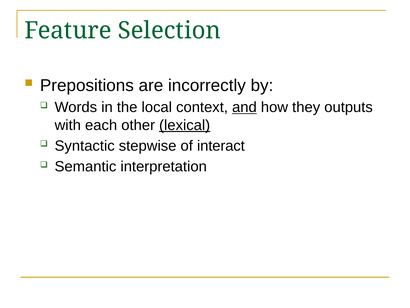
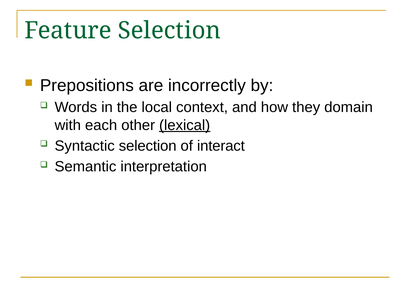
and underline: present -> none
outputs: outputs -> domain
Syntactic stepwise: stepwise -> selection
